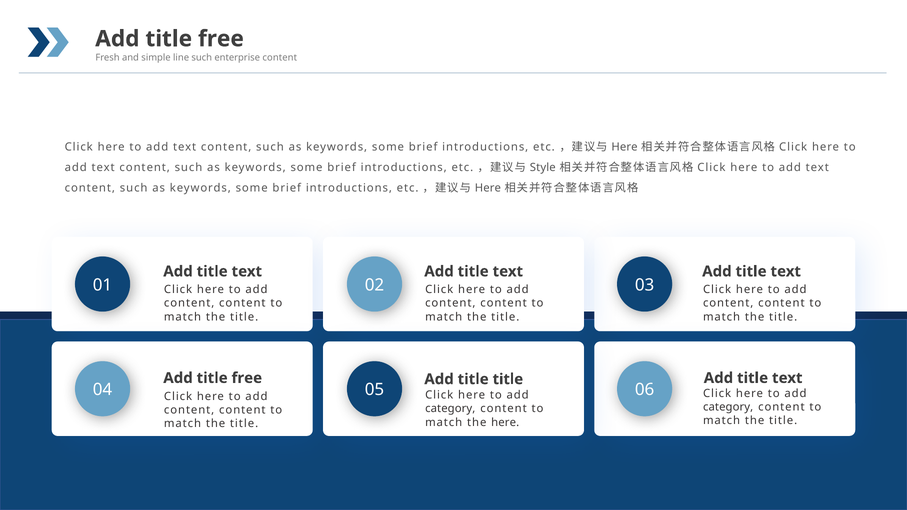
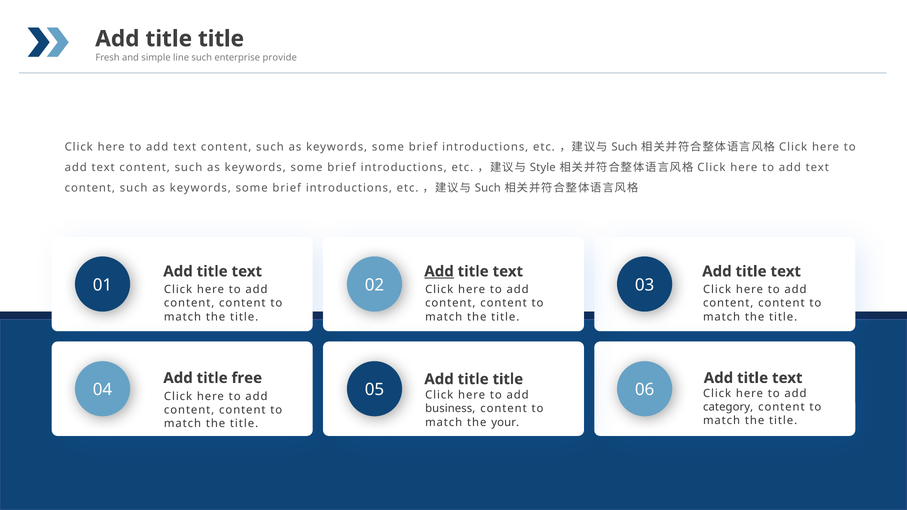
free at (221, 39): free -> title
enterprise content: content -> provide
Here at (624, 147): Here -> Such
Here at (488, 188): Here -> Such
Add at (439, 272) underline: none -> present
category at (450, 409): category -> business
the here: here -> your
